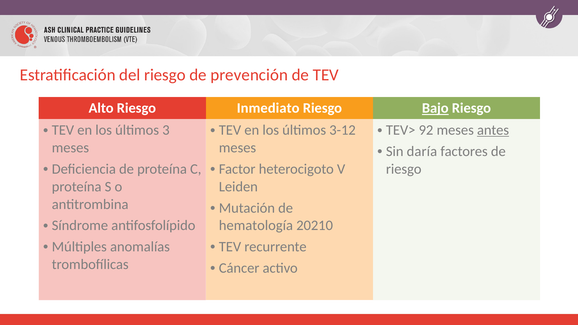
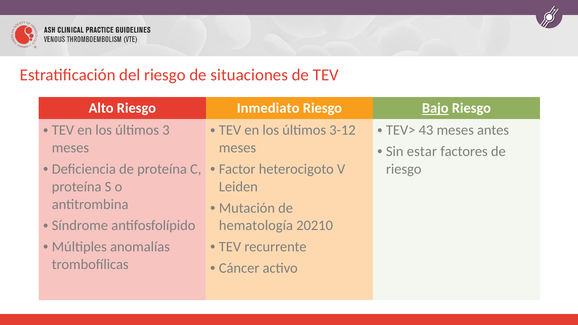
prevención: prevención -> situaciones
92: 92 -> 43
antes underline: present -> none
daría: daría -> estar
